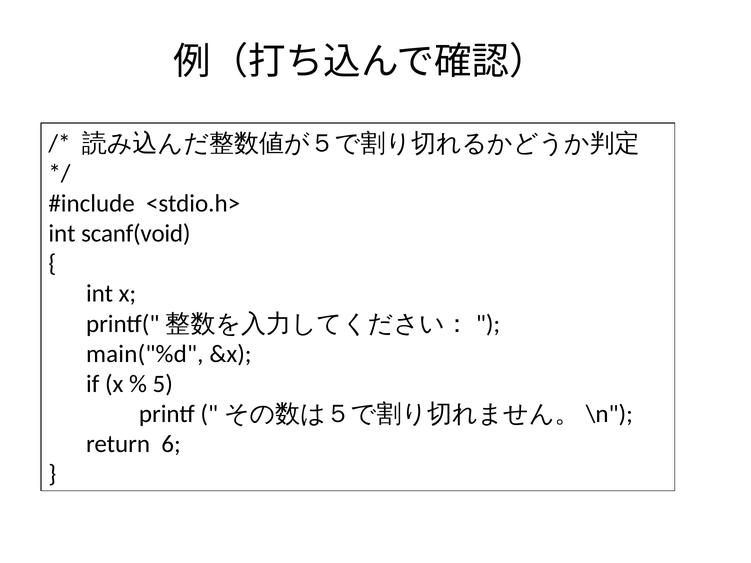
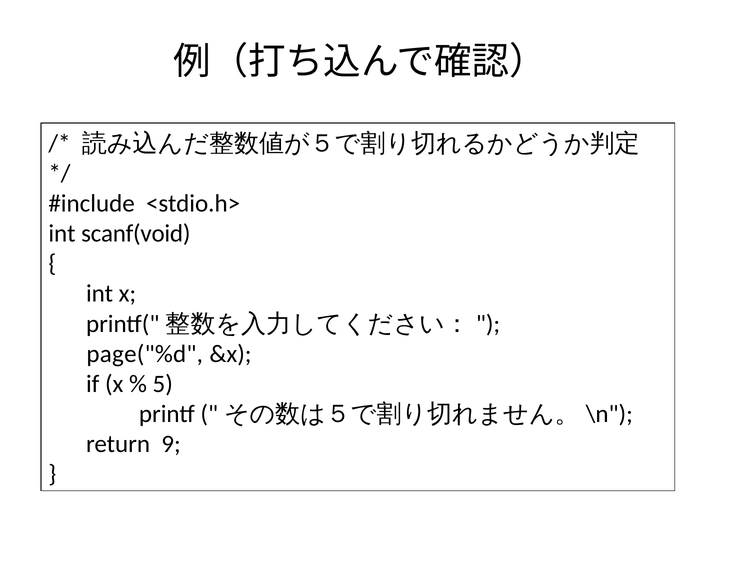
main("%d: main("%d -> page("%d
6: 6 -> 9
